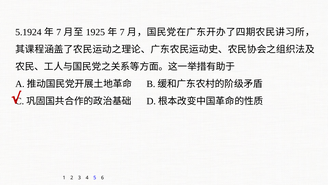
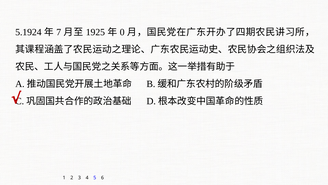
7 at (122, 32): 7 -> 0
